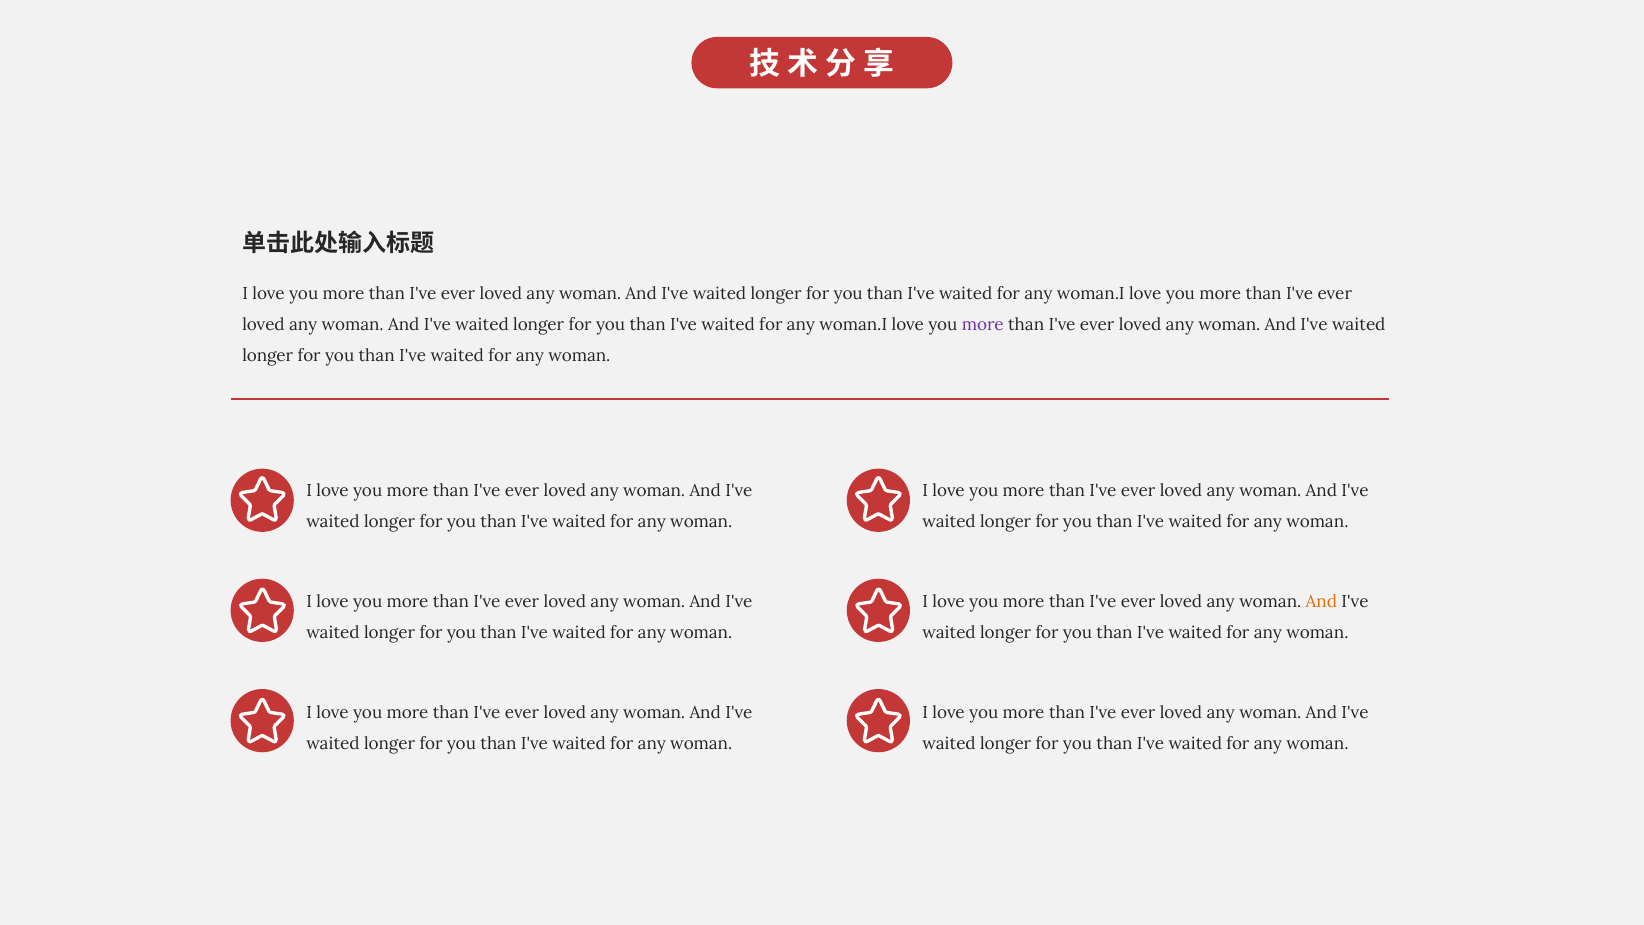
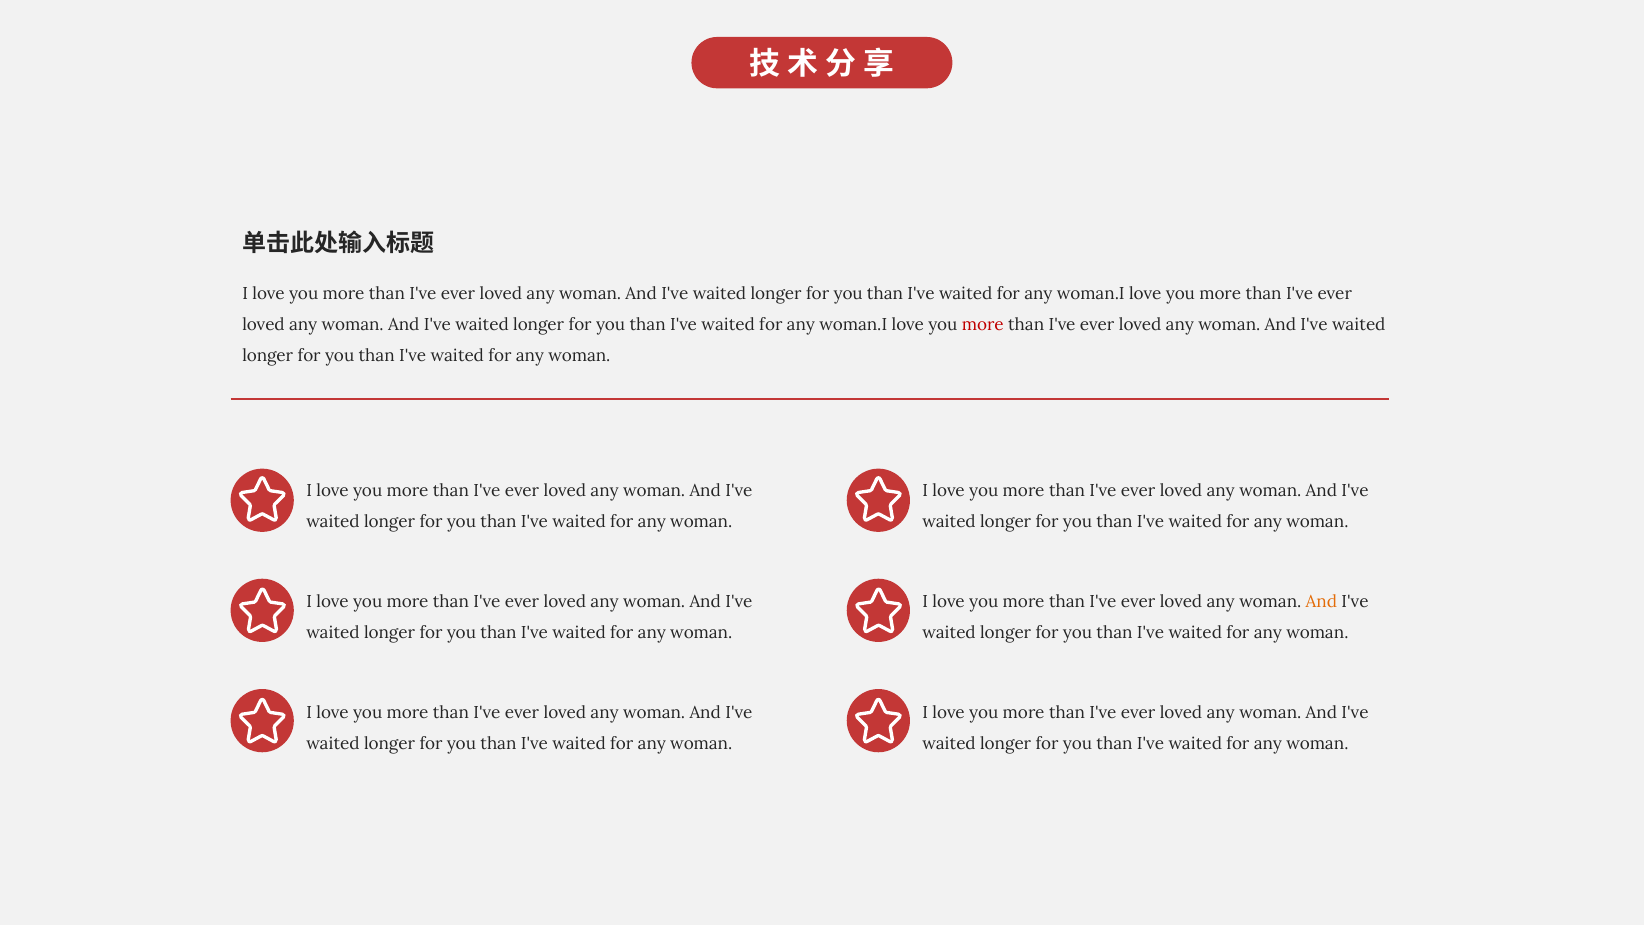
more at (983, 325) colour: purple -> red
